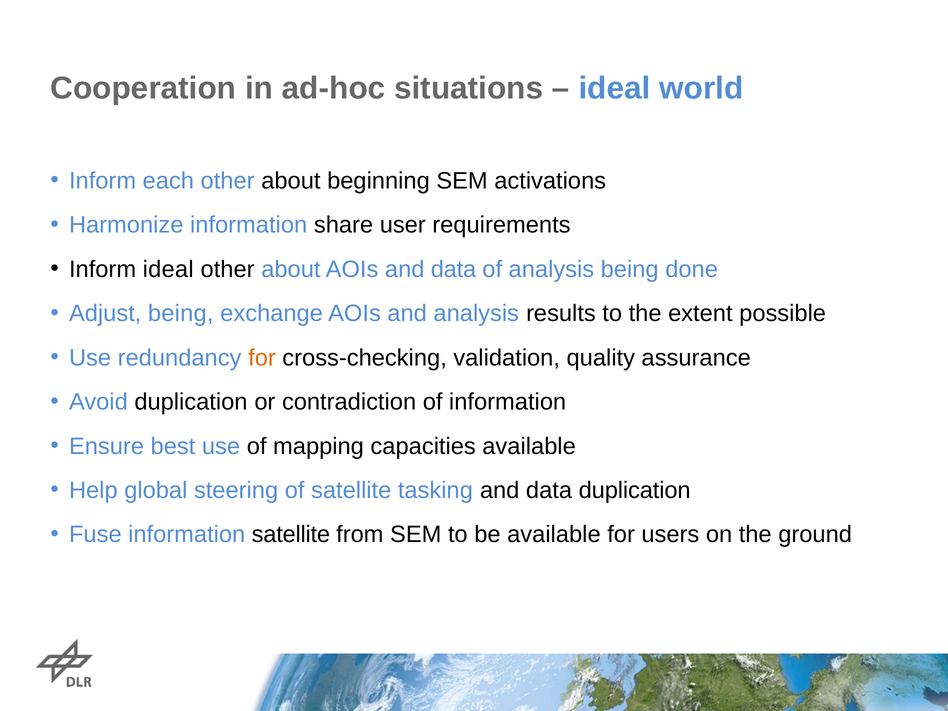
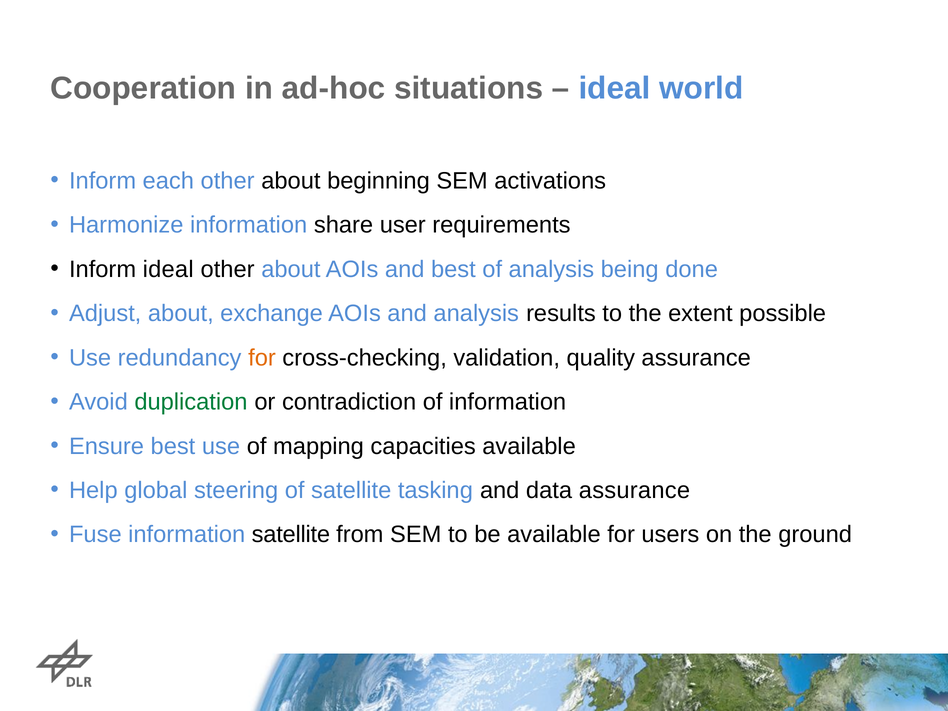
AOIs and data: data -> best
Adjust being: being -> about
duplication at (191, 402) colour: black -> green
data duplication: duplication -> assurance
